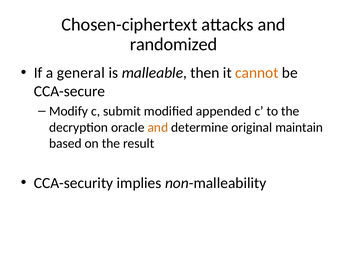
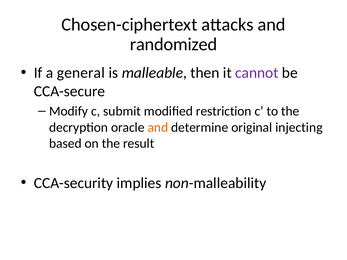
cannot colour: orange -> purple
appended: appended -> restriction
maintain: maintain -> injecting
